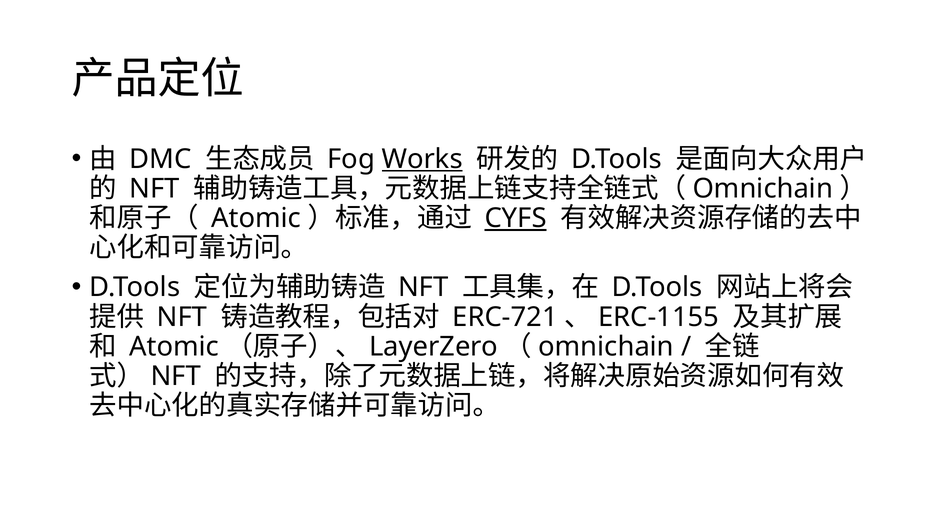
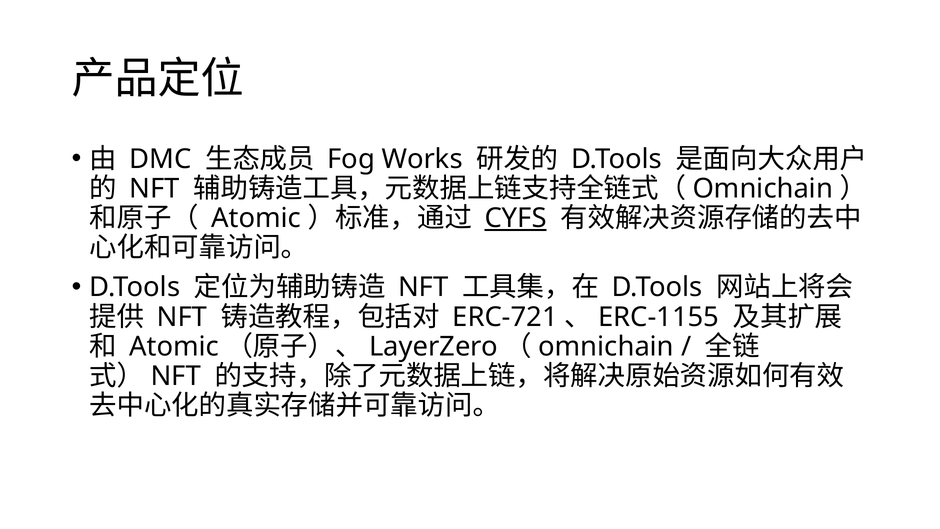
Works underline: present -> none
